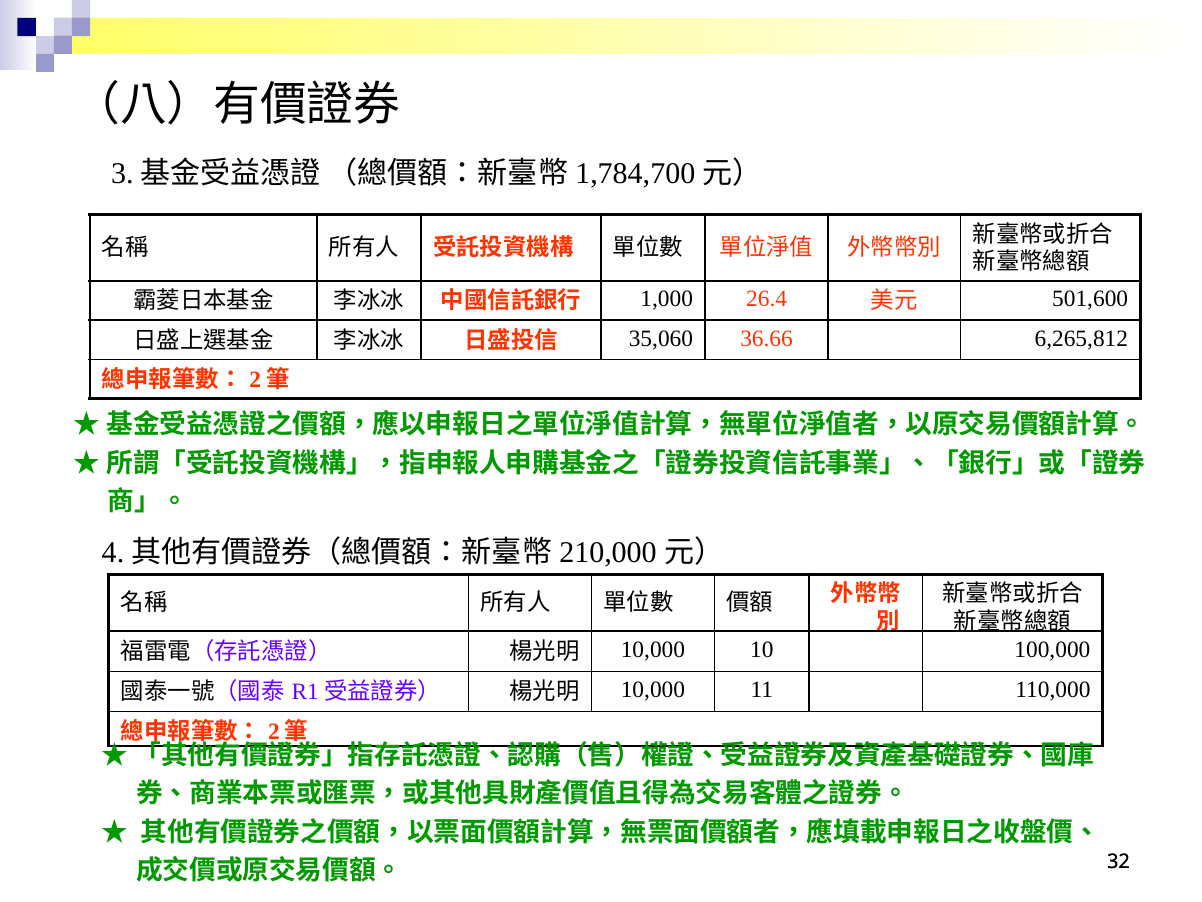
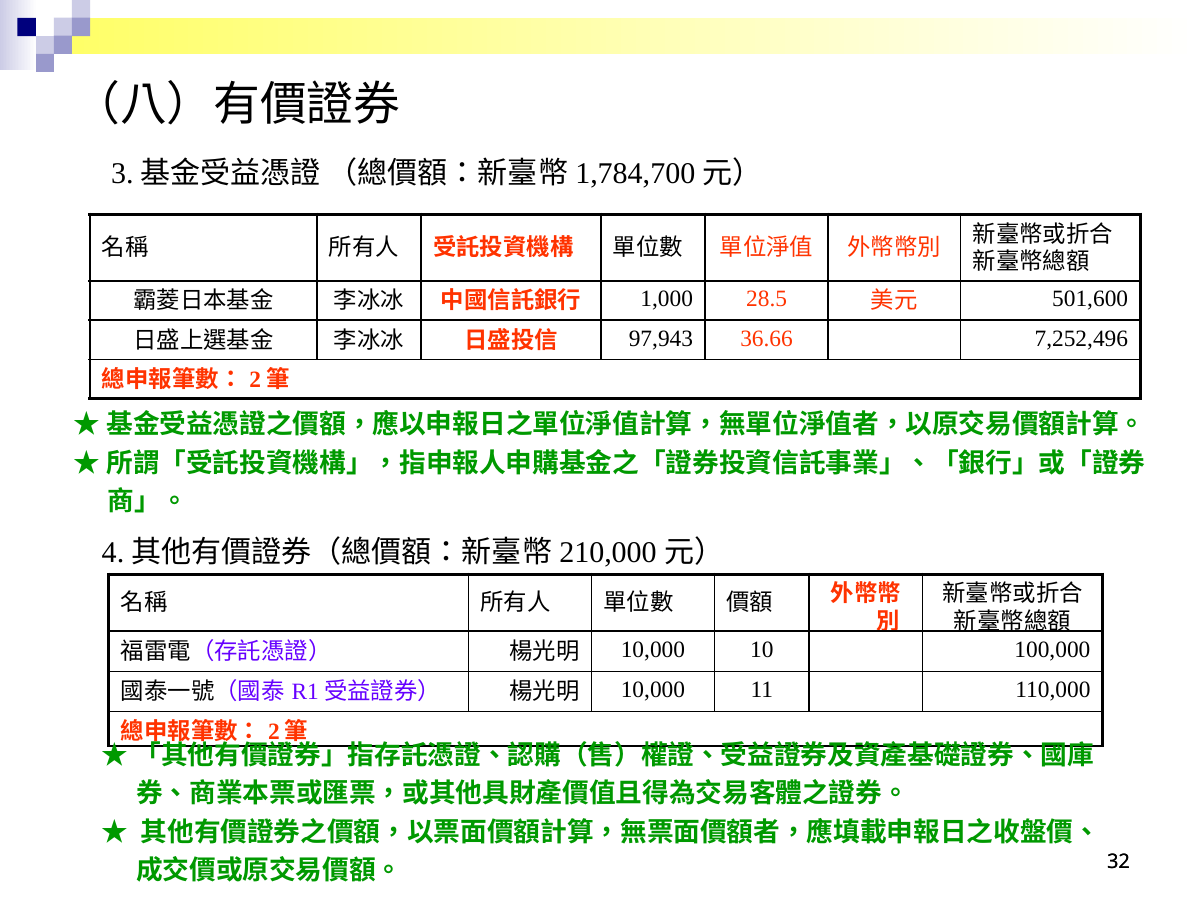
26.4: 26.4 -> 28.5
35,060: 35,060 -> 97,943
6,265,812: 6,265,812 -> 7,252,496
